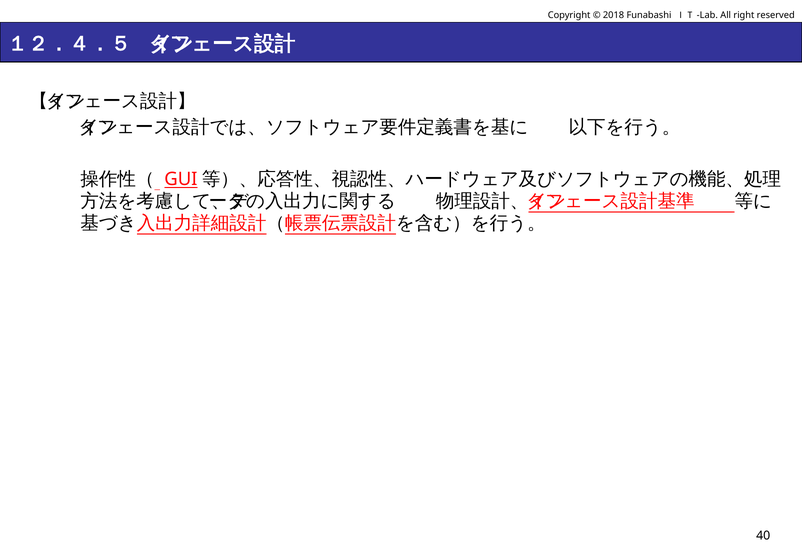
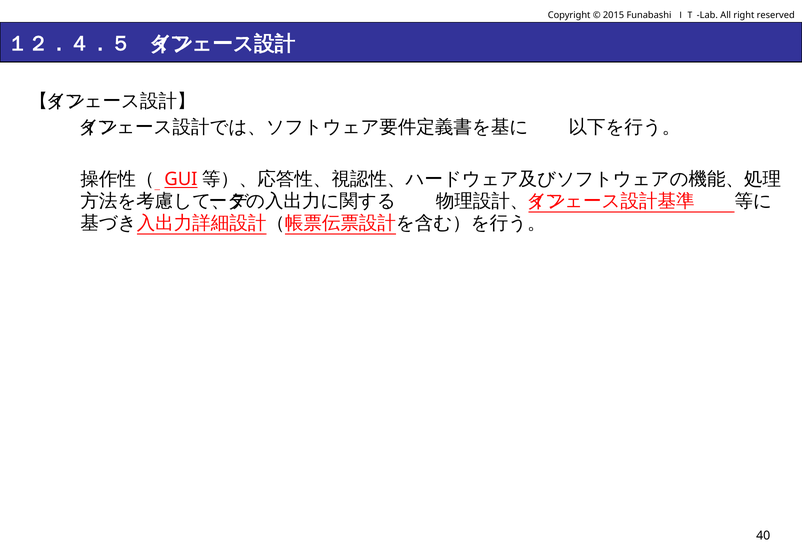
2018: 2018 -> 2015
